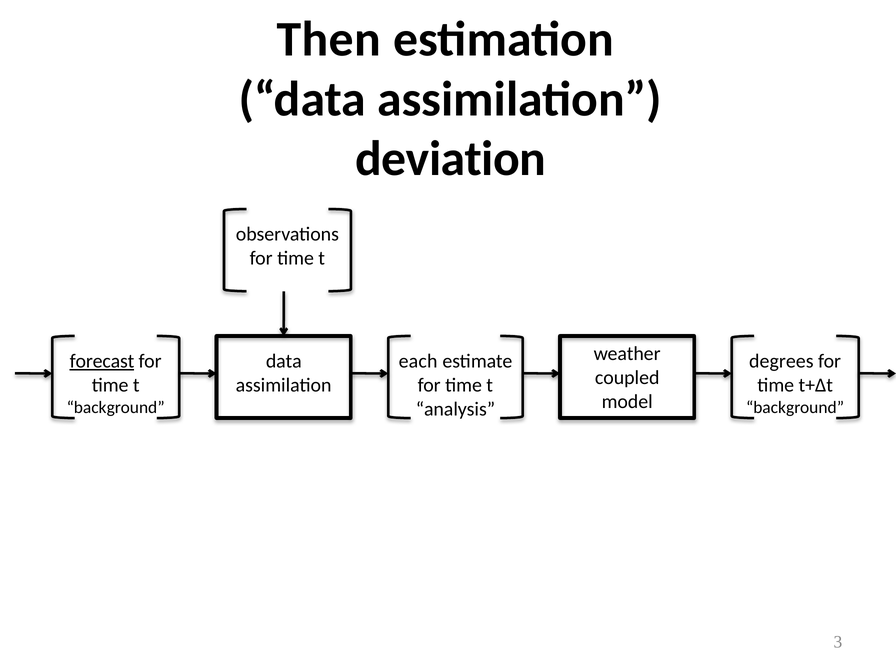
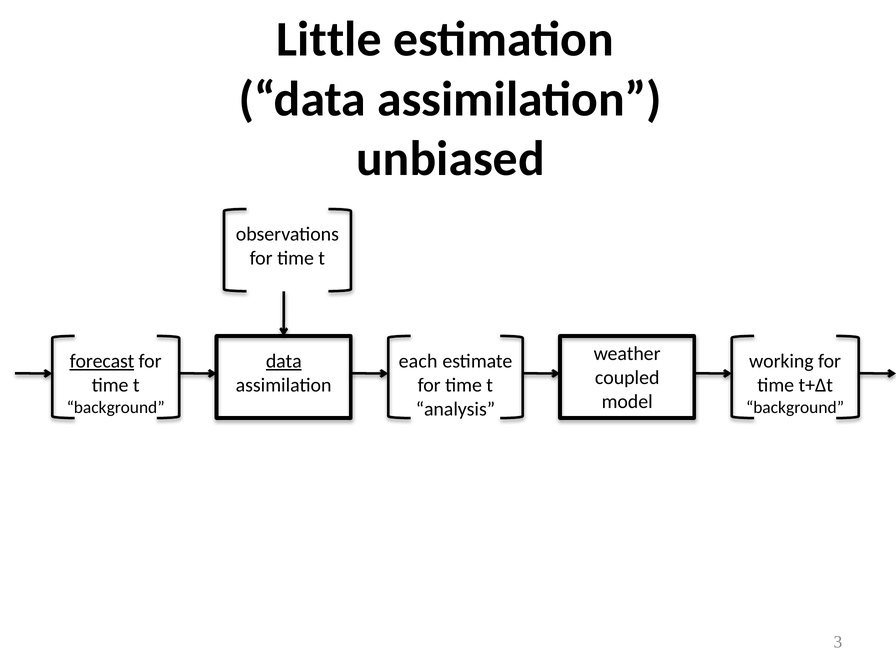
Then: Then -> Little
deviation: deviation -> unbiased
data at (284, 361) underline: none -> present
degrees: degrees -> working
